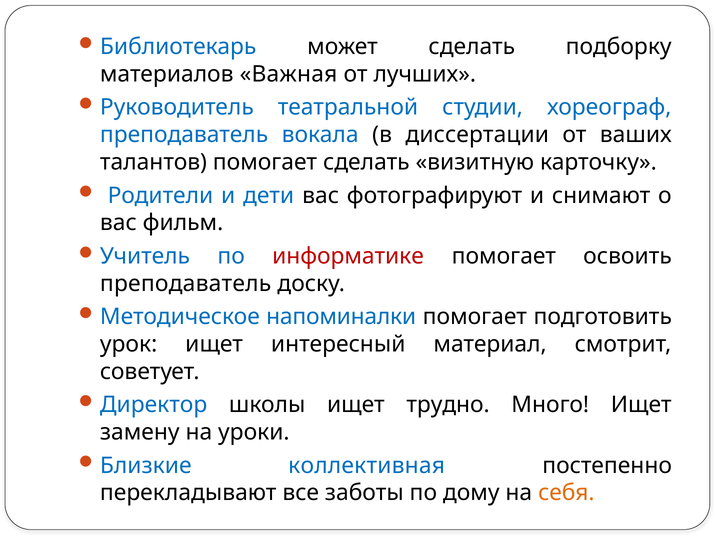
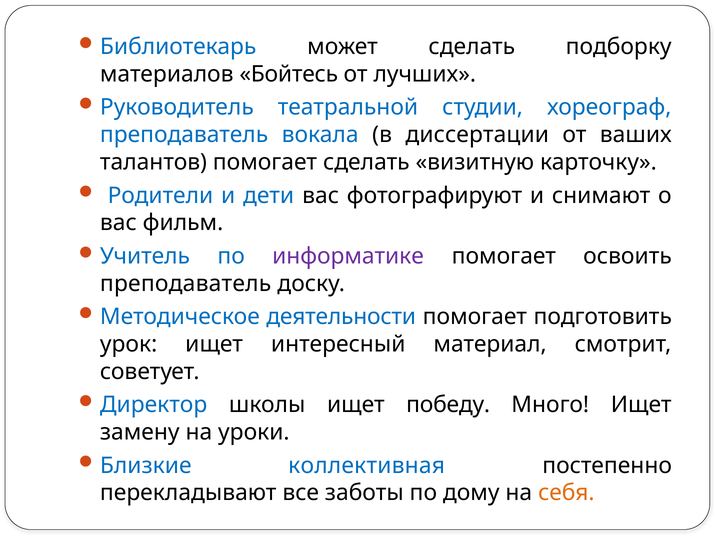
Важная: Важная -> Бойтесь
информатике colour: red -> purple
напоминалки: напоминалки -> деятельности
трудно: трудно -> победу
